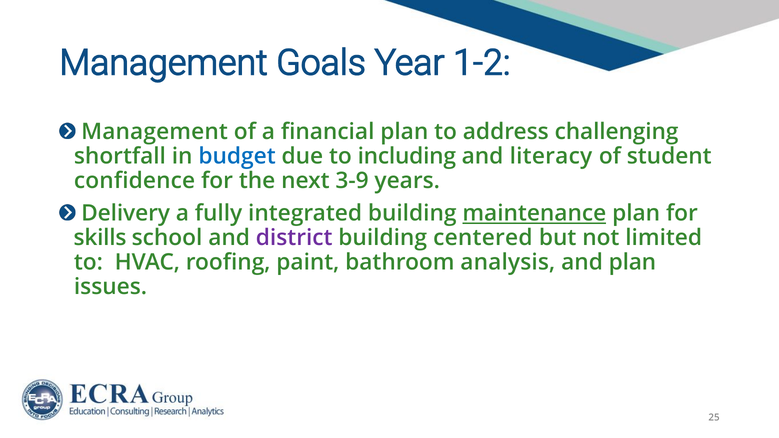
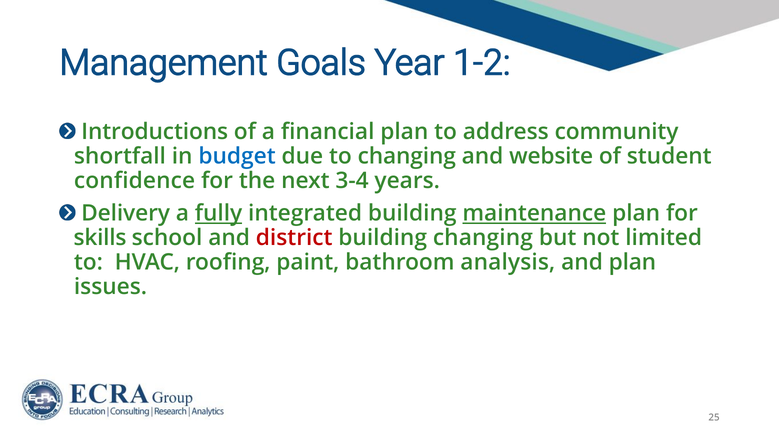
Management at (155, 132): Management -> Introductions
challenging: challenging -> community
to including: including -> changing
literacy: literacy -> website
3-9: 3-9 -> 3-4
fully underline: none -> present
district colour: purple -> red
building centered: centered -> changing
